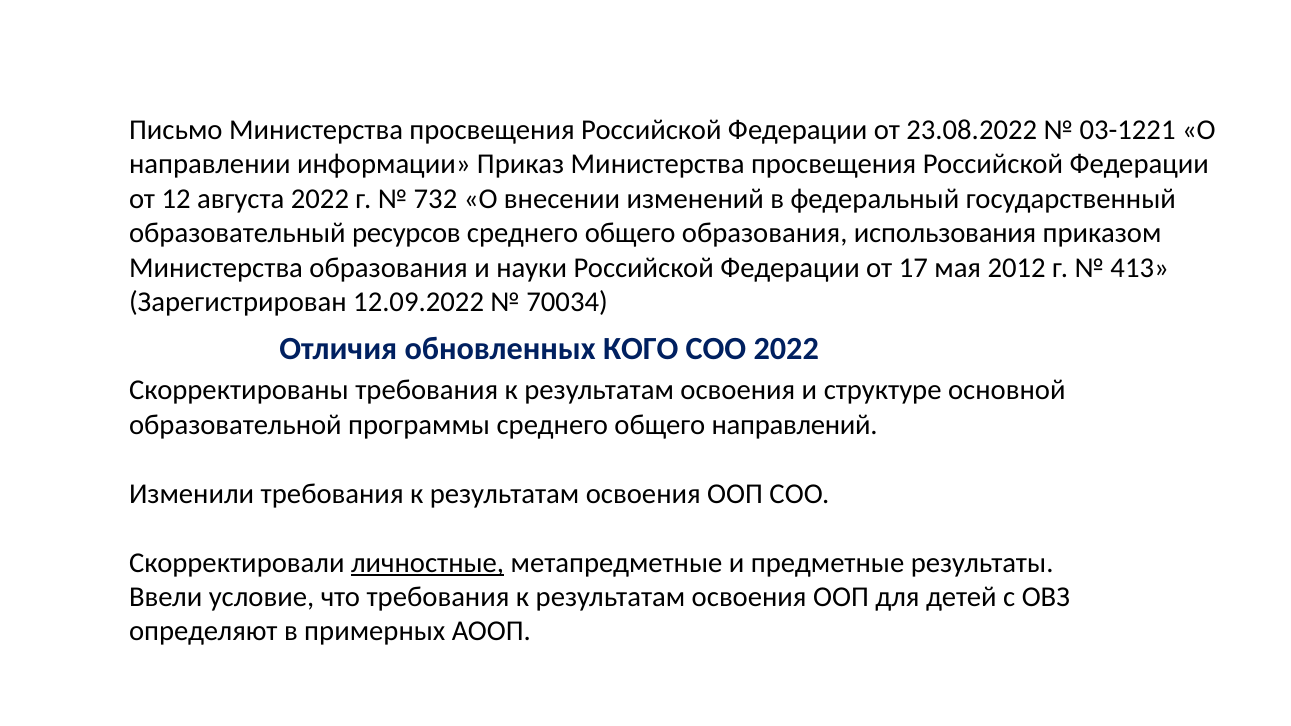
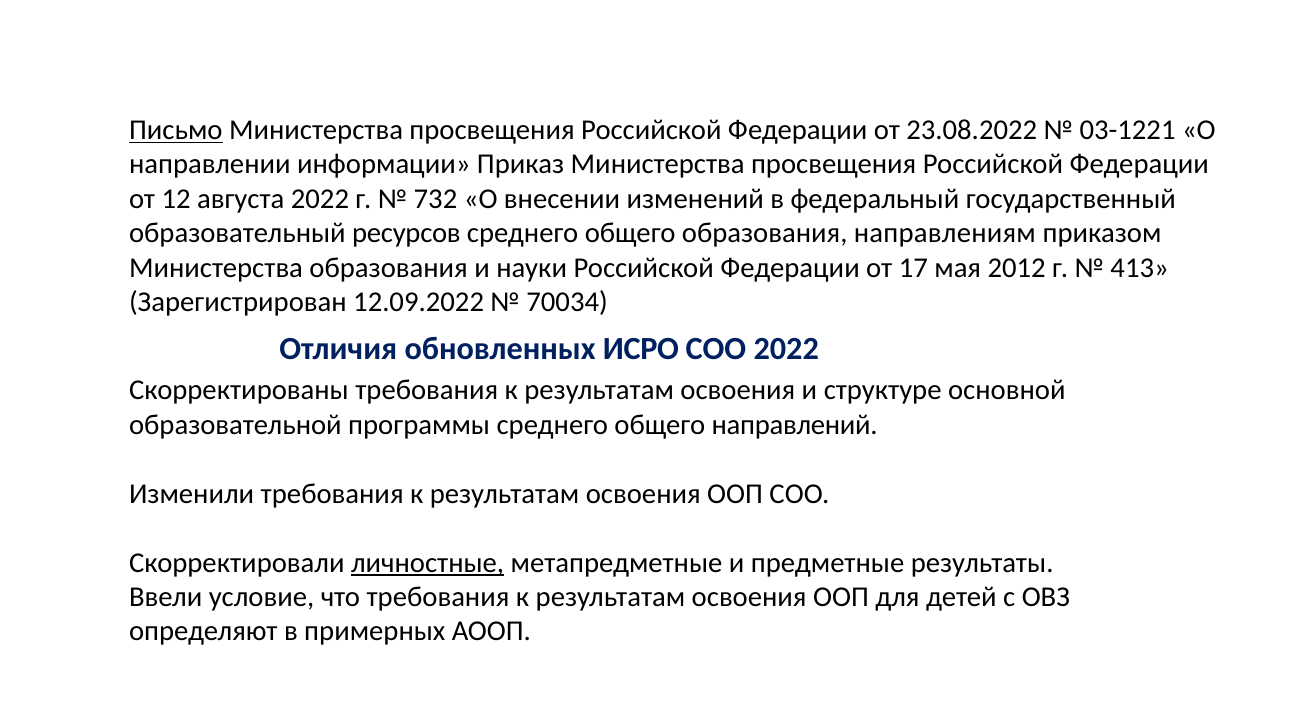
Письмо underline: none -> present
использования: использования -> направлениям
КОГО: КОГО -> ИСРО
